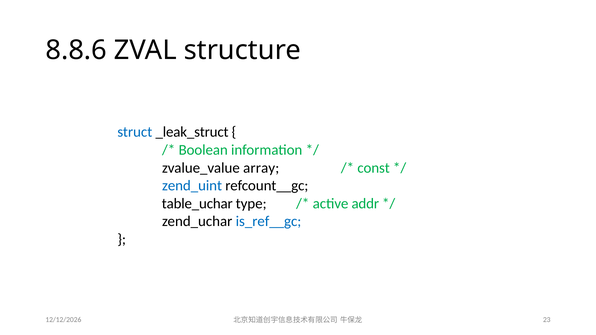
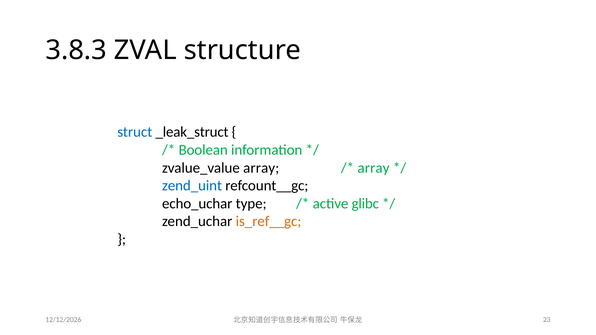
8.8.6: 8.8.6 -> 3.8.3
const at (374, 168): const -> array
table_uchar: table_uchar -> echo_uchar
addr: addr -> glibc
is_ref__gc colour: blue -> orange
